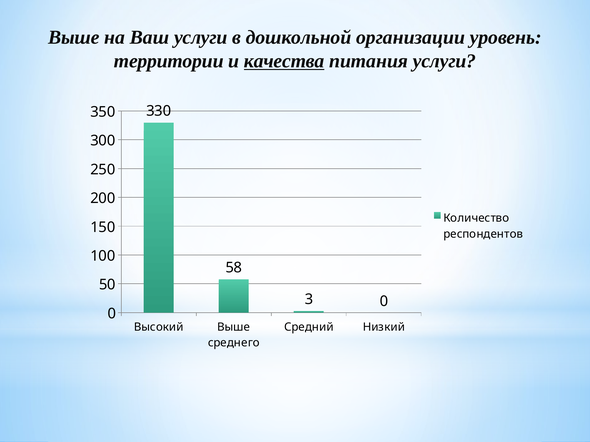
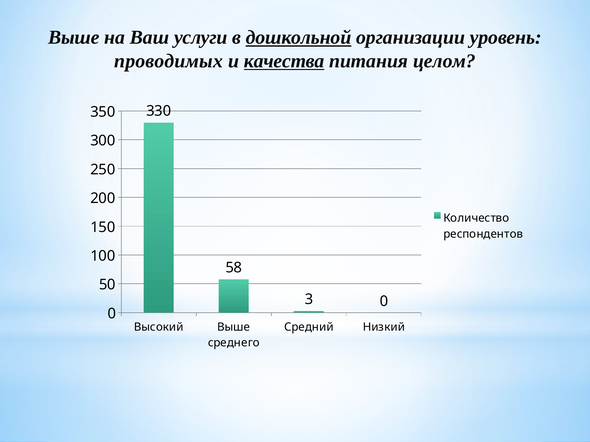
дошкольной underline: none -> present
территории: территории -> проводимых
питания услуги: услуги -> целом
